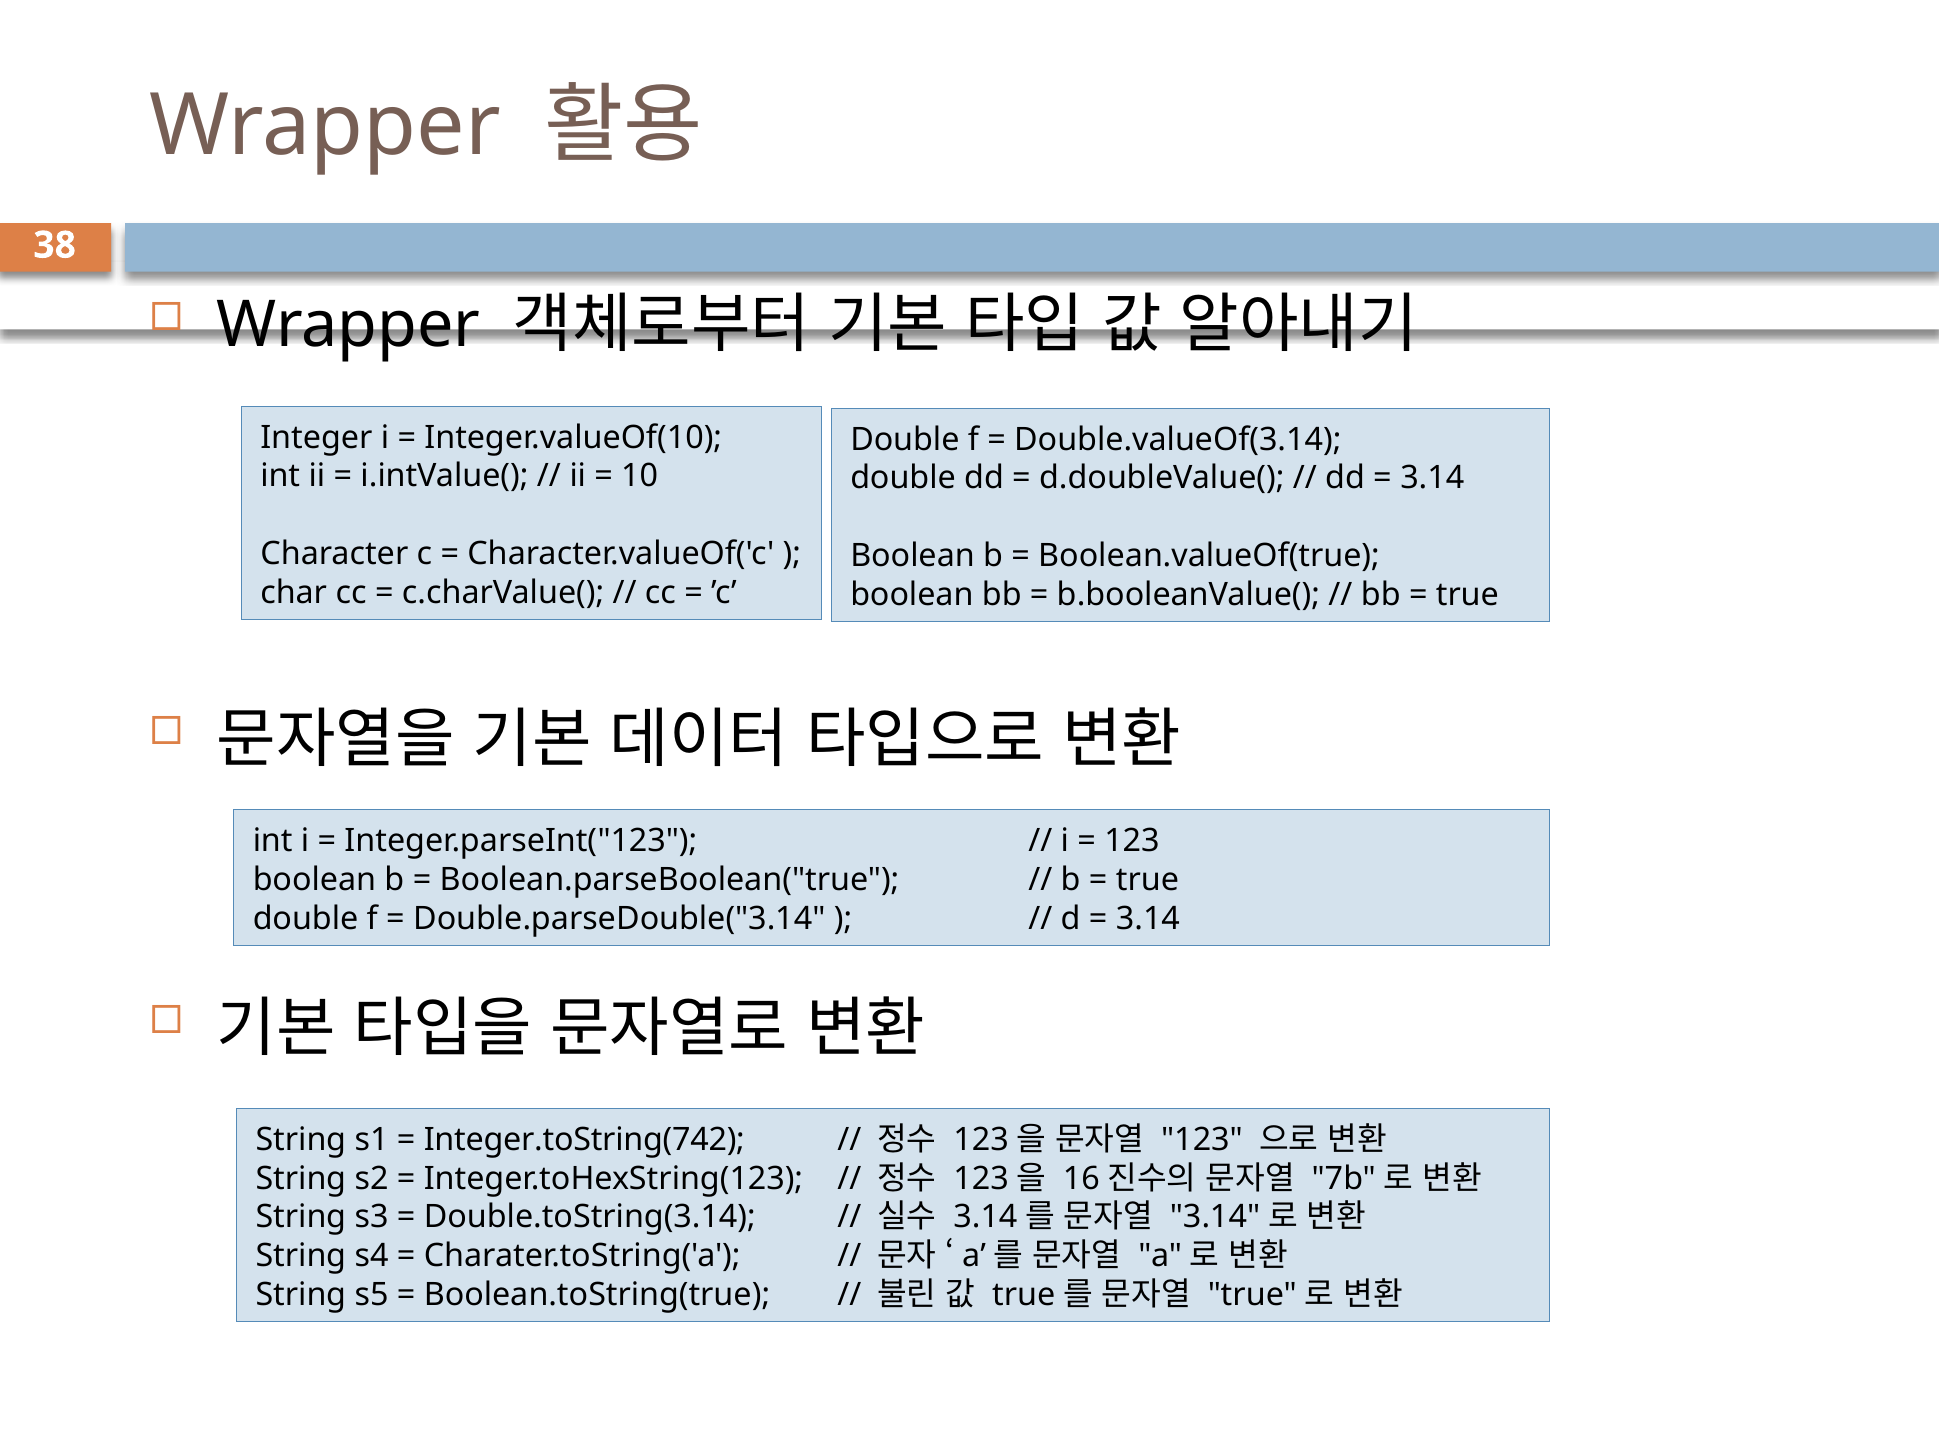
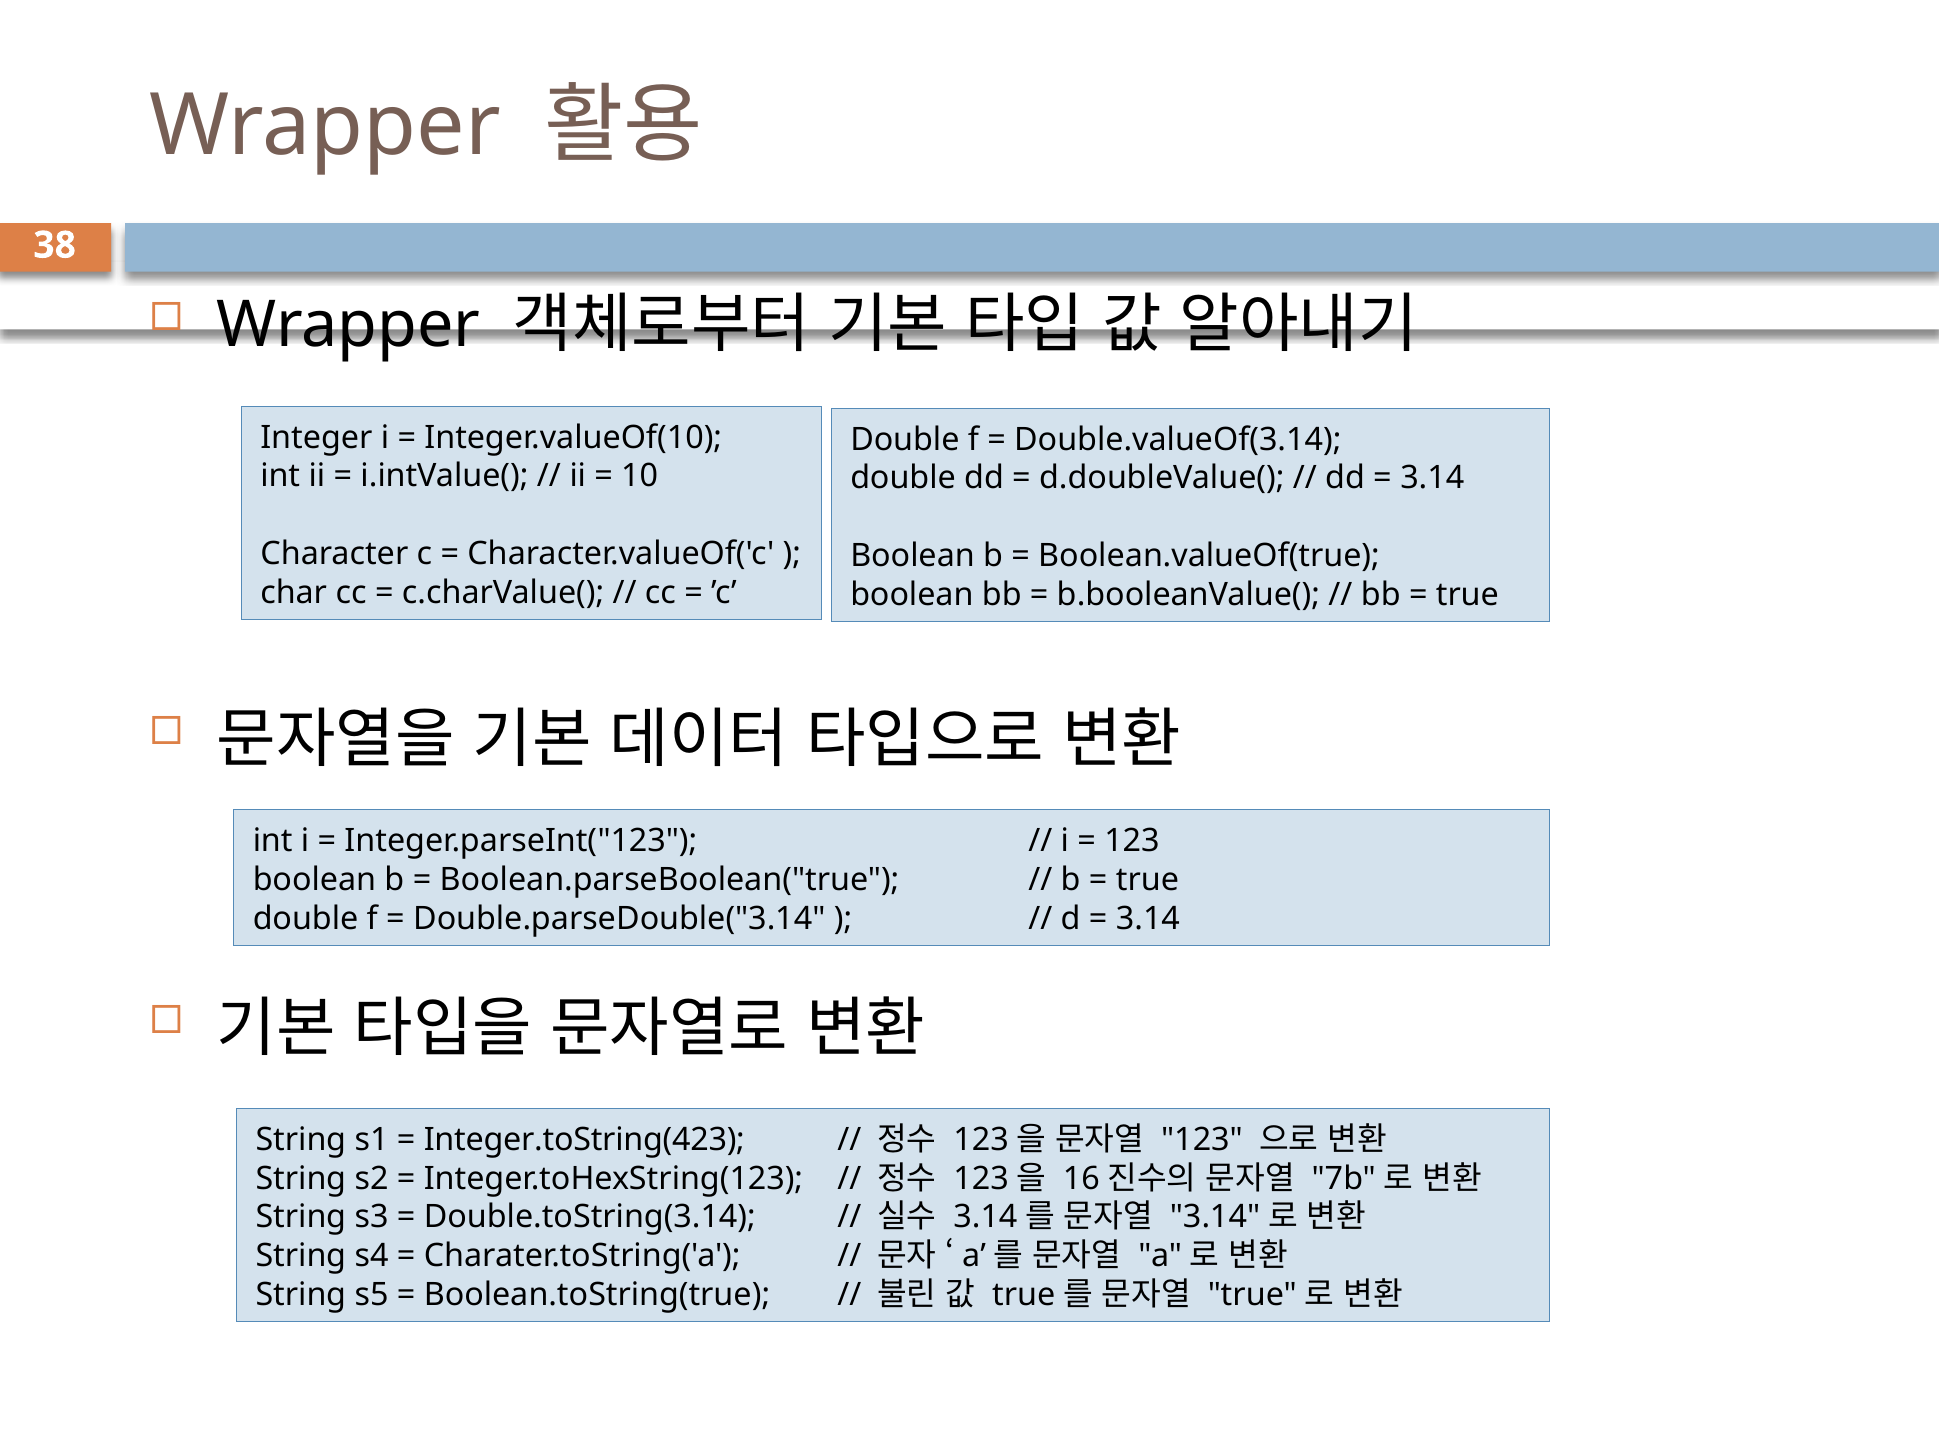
Integer.toString(742: Integer.toString(742 -> Integer.toString(423
